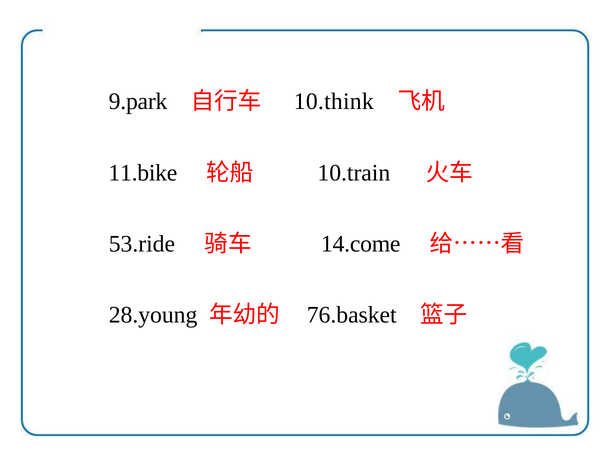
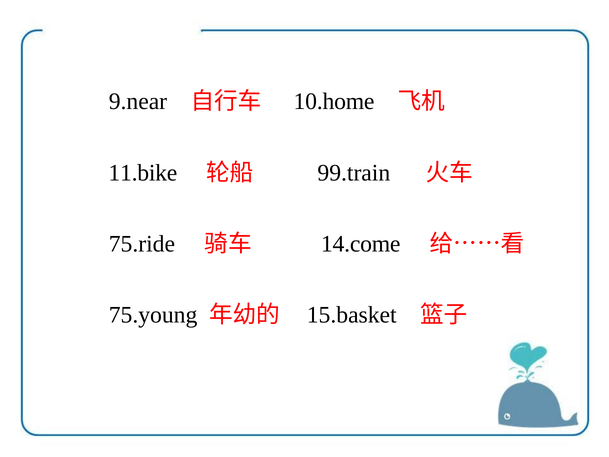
9.park: 9.park -> 9.near
10.think: 10.think -> 10.home
10.train: 10.train -> 99.train
53.ride: 53.ride -> 75.ride
28.young: 28.young -> 75.young
76.basket: 76.basket -> 15.basket
